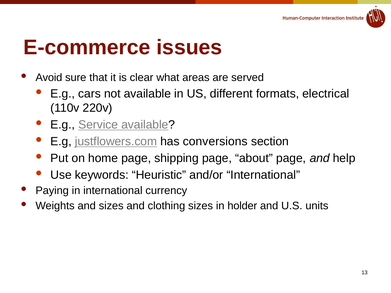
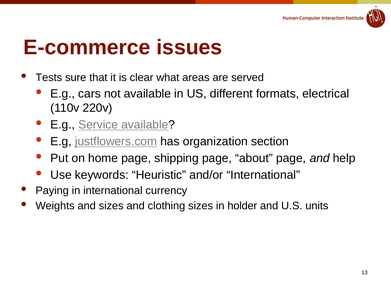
Avoid: Avoid -> Tests
conversions: conversions -> organization
